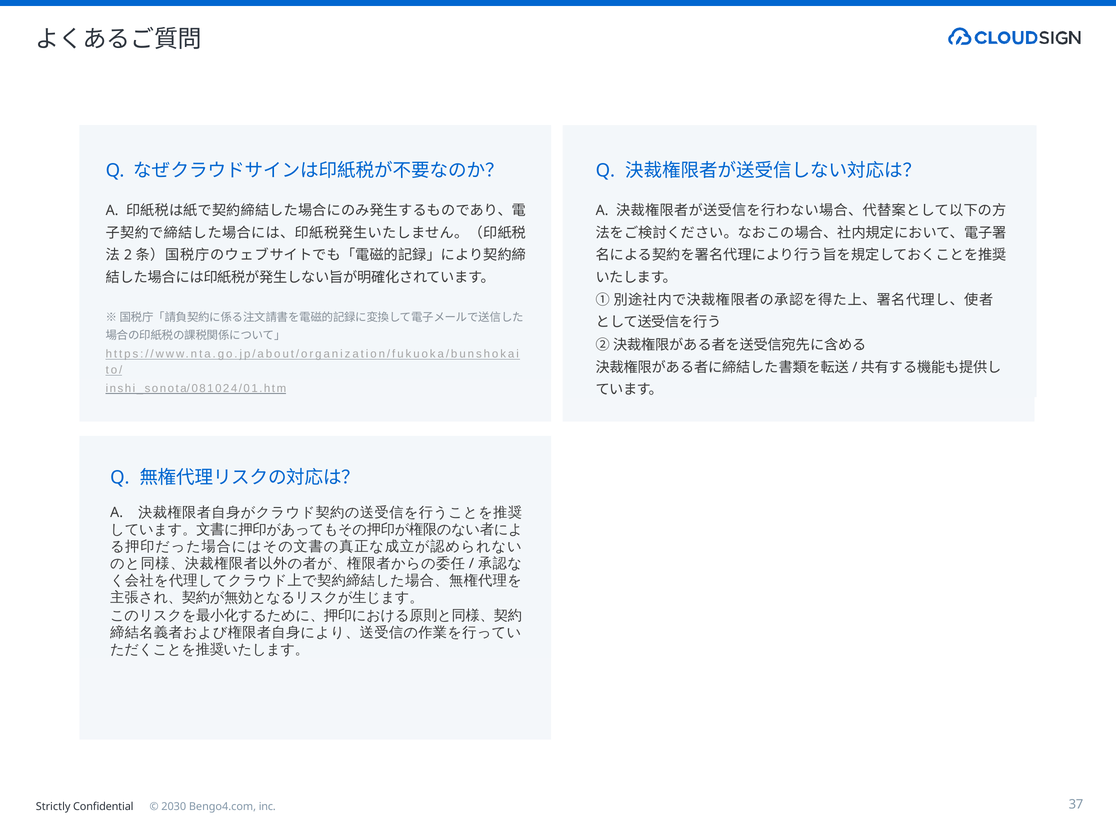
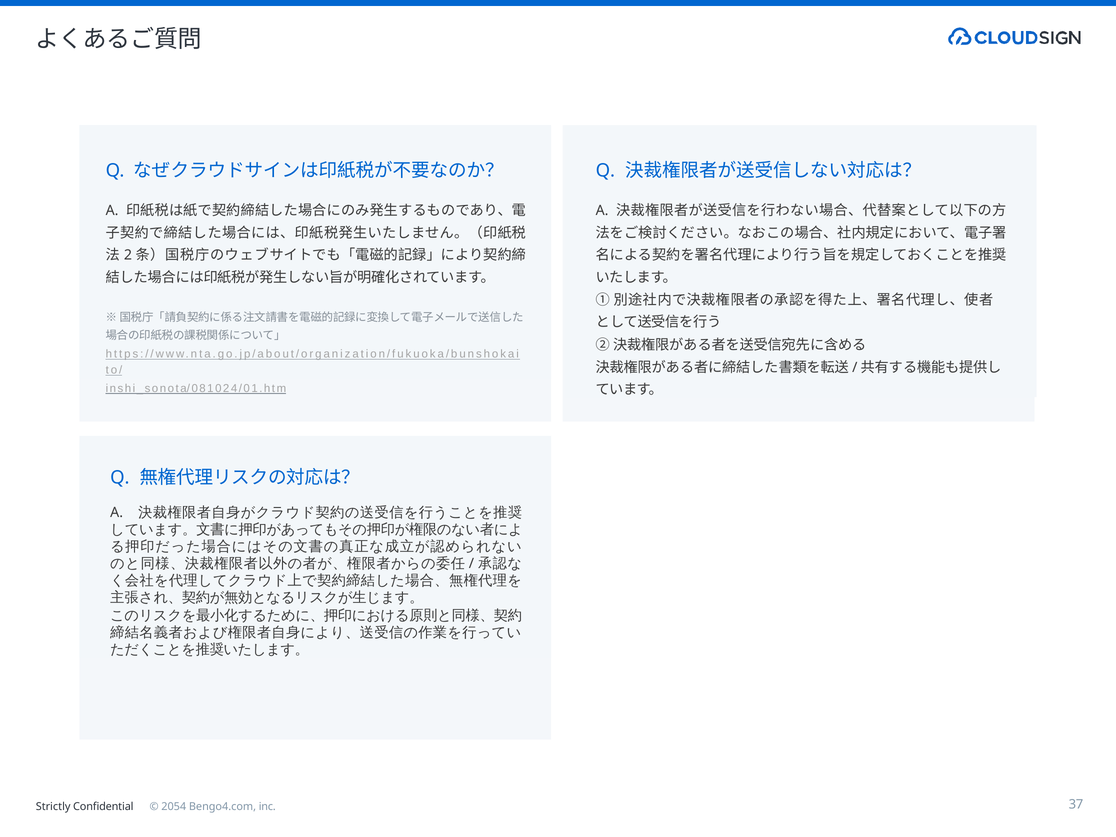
2030: 2030 -> 2054
